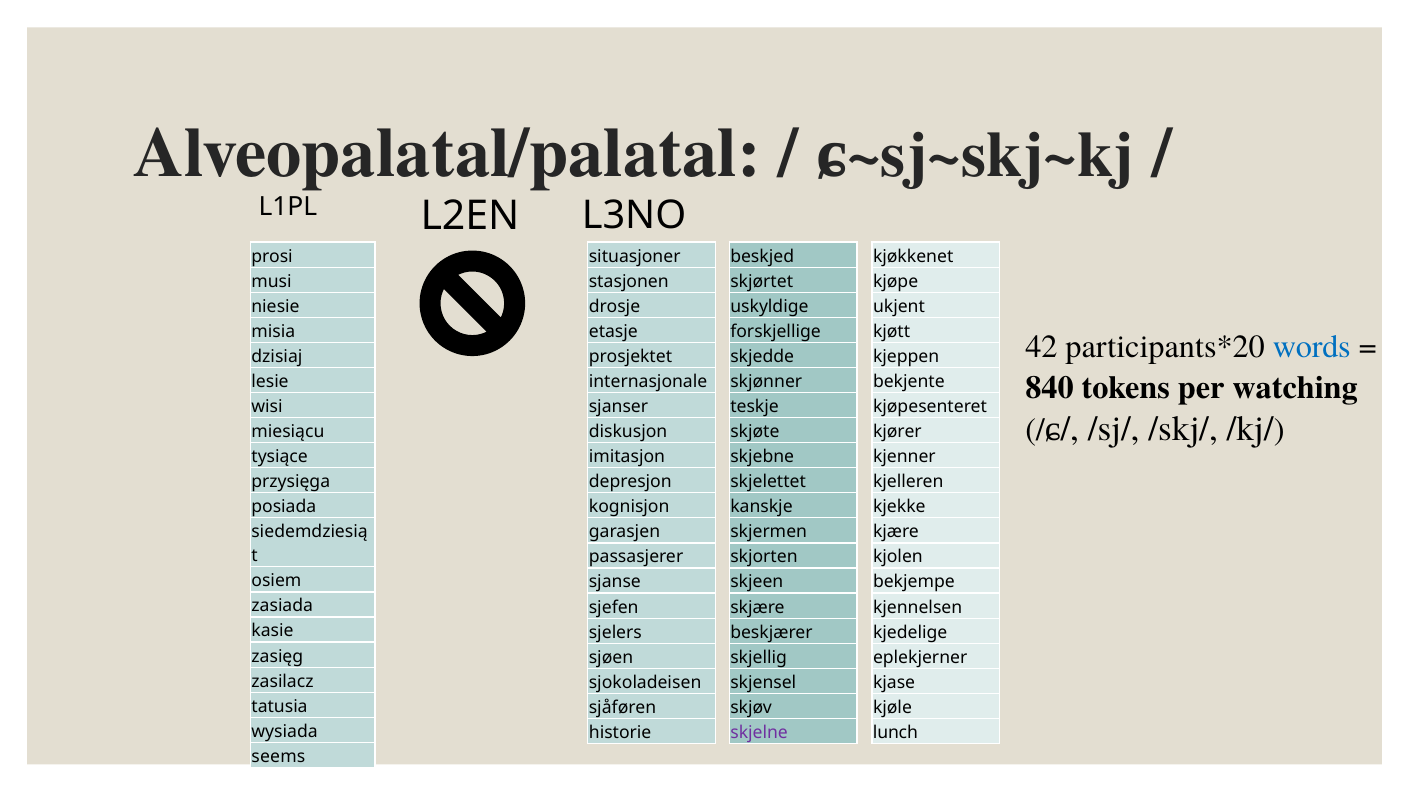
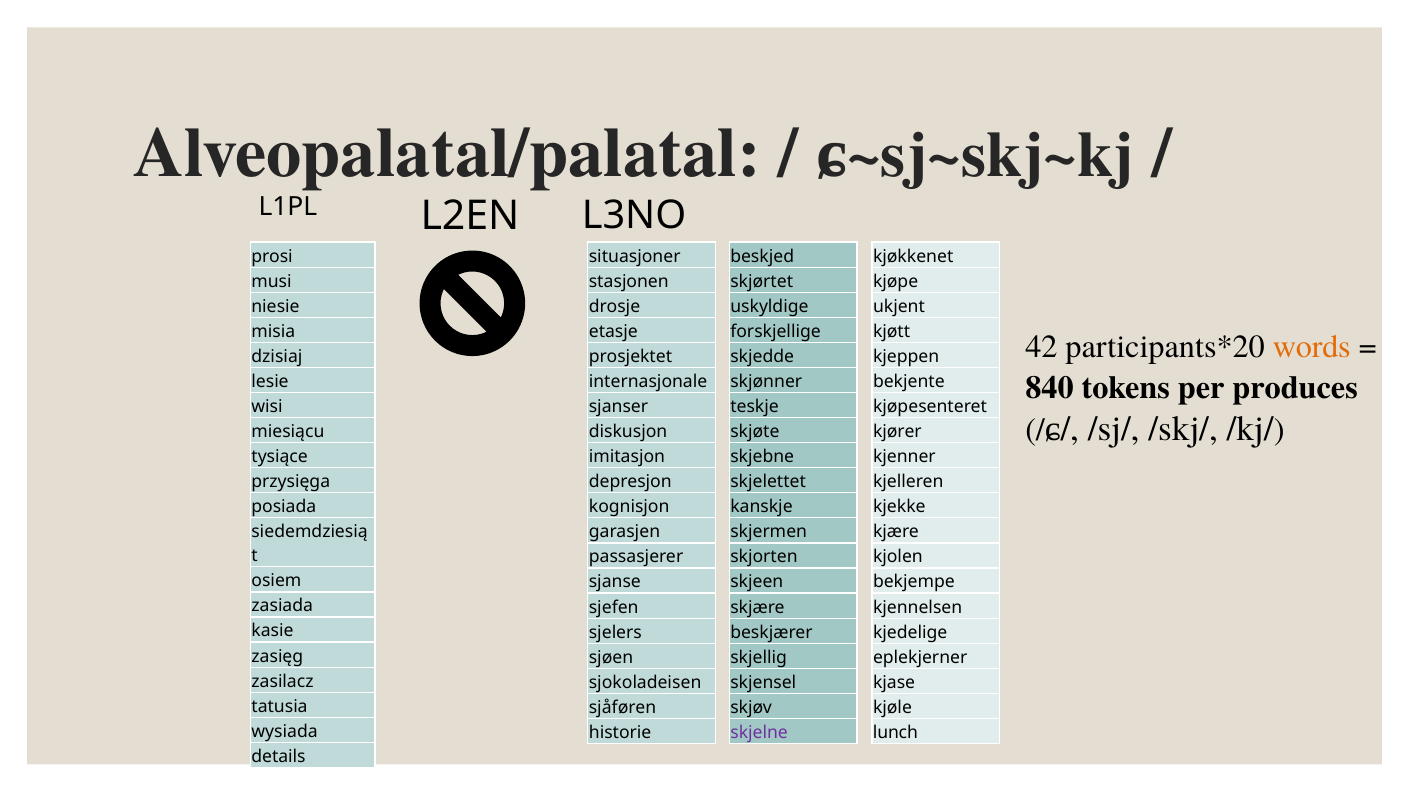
words colour: blue -> orange
watching: watching -> produces
seems: seems -> details
